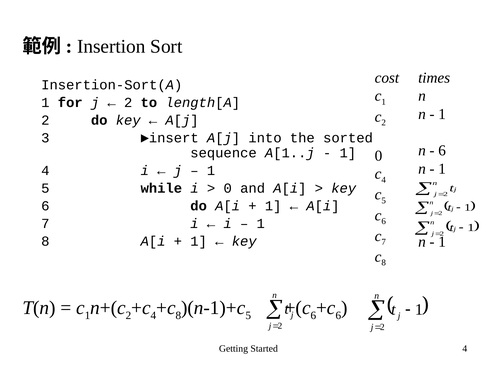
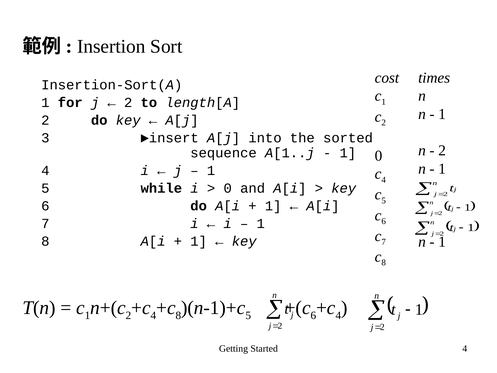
6 at (442, 151): 6 -> 2
6 at (338, 315): 6 -> 4
